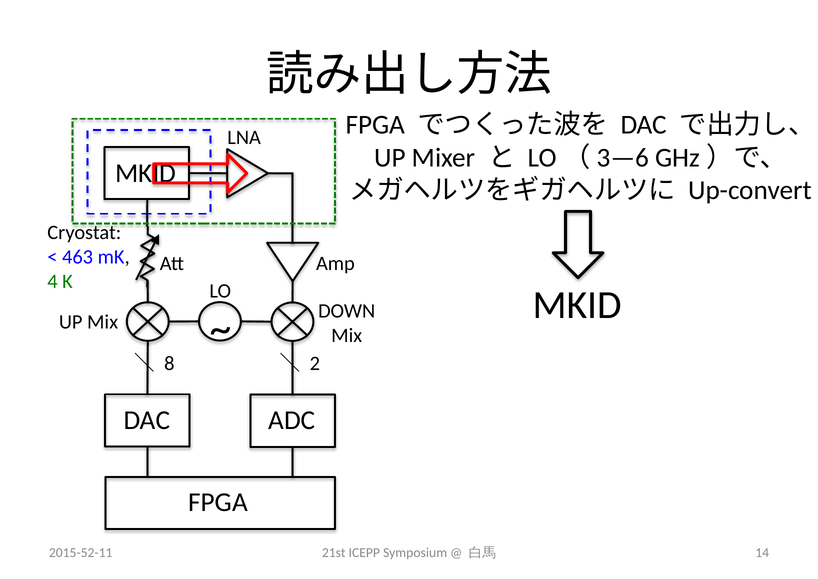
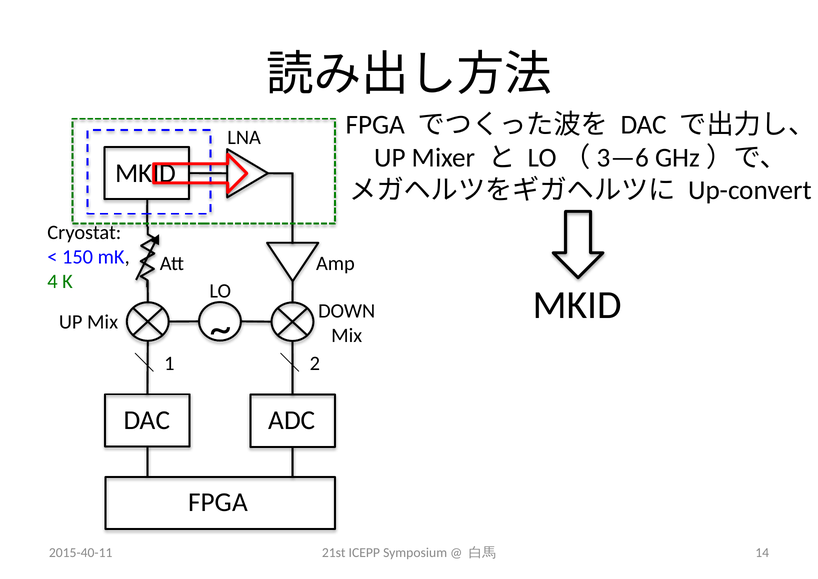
463: 463 -> 150
8: 8 -> 1
2015-52-11: 2015-52-11 -> 2015-40-11
